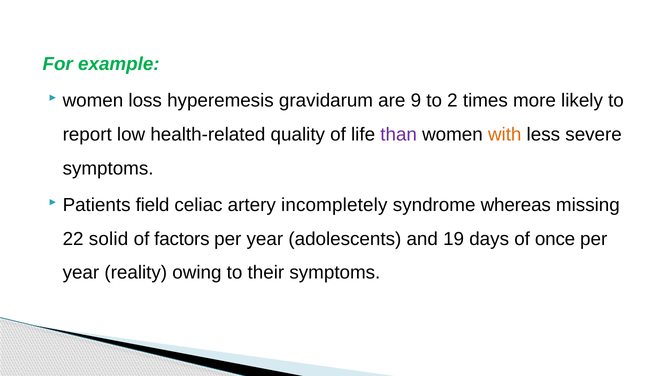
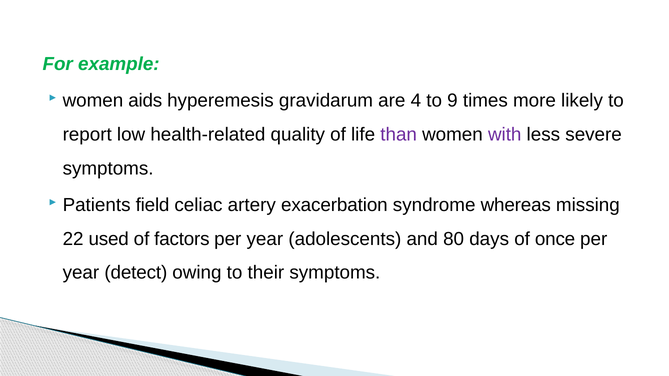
loss: loss -> aids
9: 9 -> 4
2: 2 -> 9
with colour: orange -> purple
incompletely: incompletely -> exacerbation
solid: solid -> used
19: 19 -> 80
reality: reality -> detect
